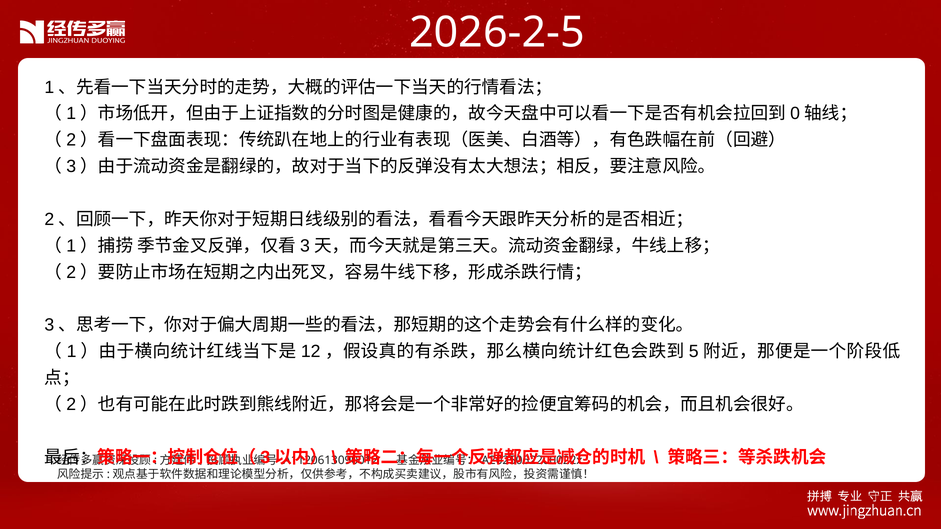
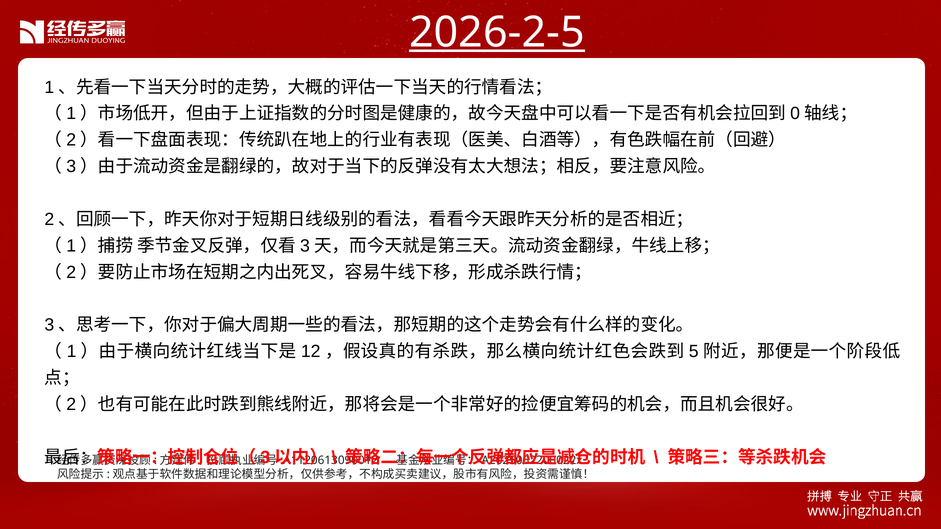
2026-2-5 underline: none -> present
